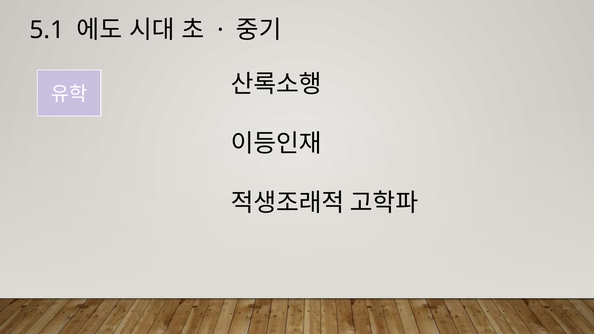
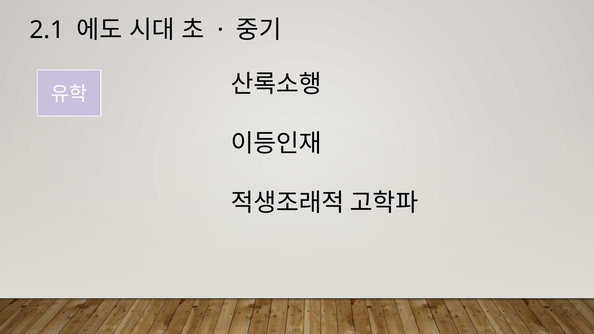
5.1: 5.1 -> 2.1
